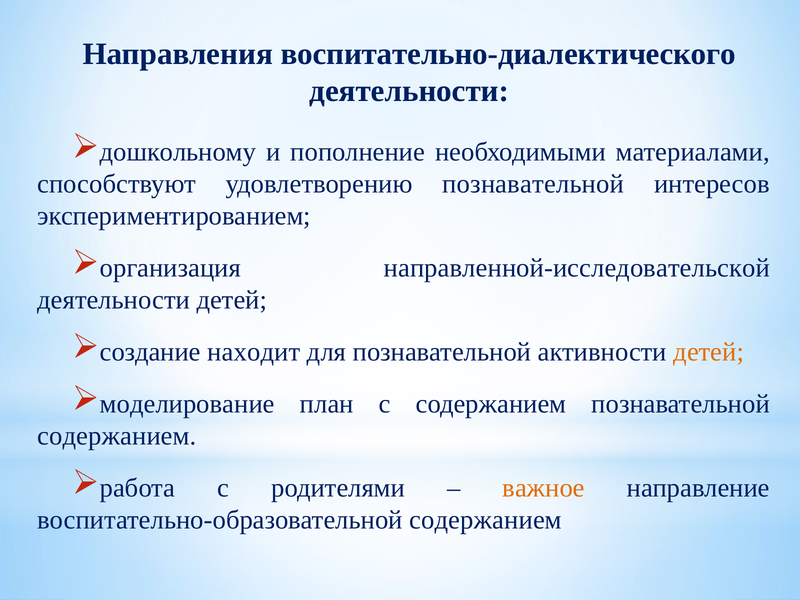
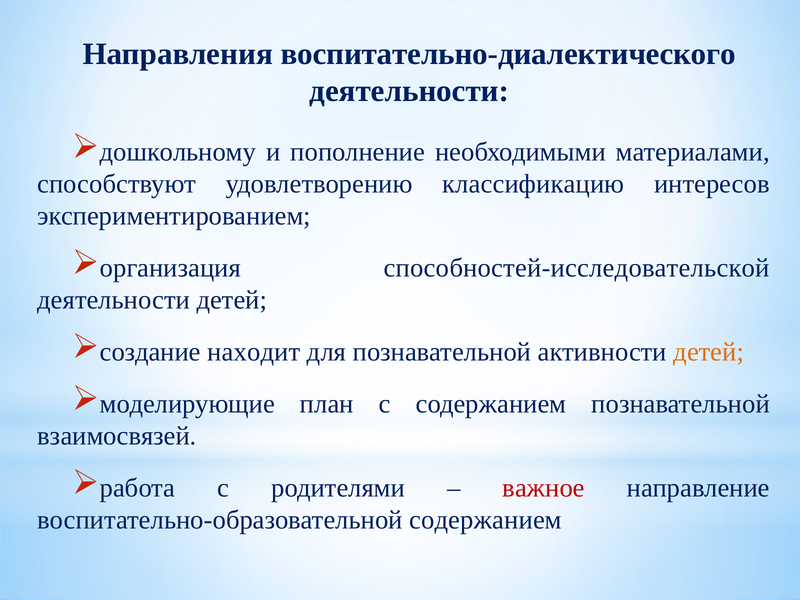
удовлетворению познавательной: познавательной -> классификацию
направленной-исследовательской: направленной-исследовательской -> способностей-исследовательской
моделирование: моделирование -> моделирующие
содержанием at (117, 436): содержанием -> взаимосвязей
важное colour: orange -> red
